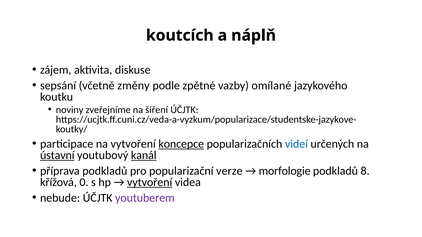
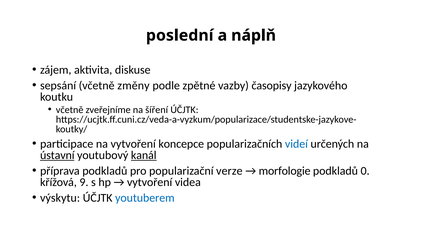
koutcích: koutcích -> poslední
omílané: omílané -> časopisy
noviny at (70, 110): noviny -> včetně
koncepce underline: present -> none
8: 8 -> 0
0: 0 -> 9
vytvoření at (150, 183) underline: present -> none
nebude: nebude -> výskytu
youtuberem colour: purple -> blue
